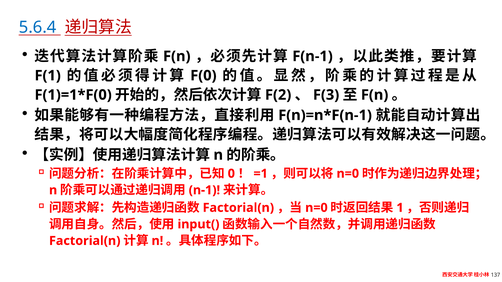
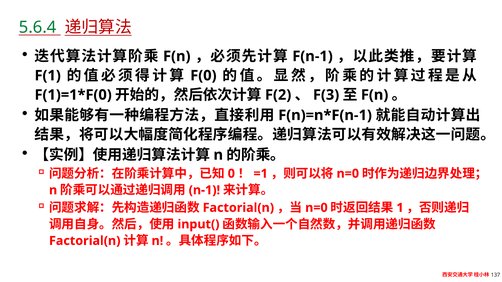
5.6.4 colour: blue -> green
